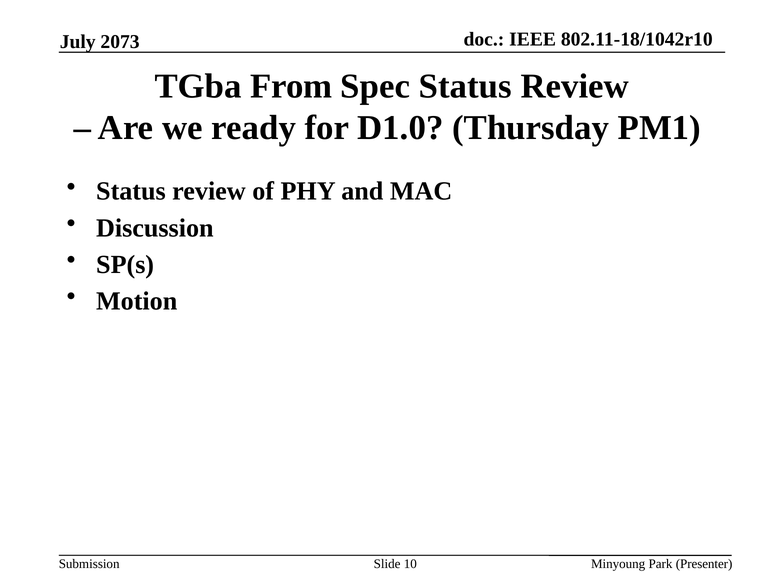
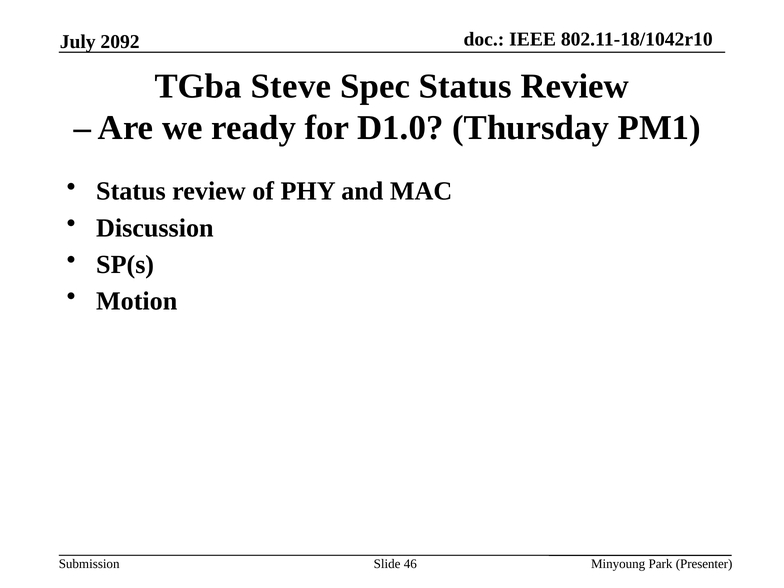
2073: 2073 -> 2092
From: From -> Steve
10: 10 -> 46
